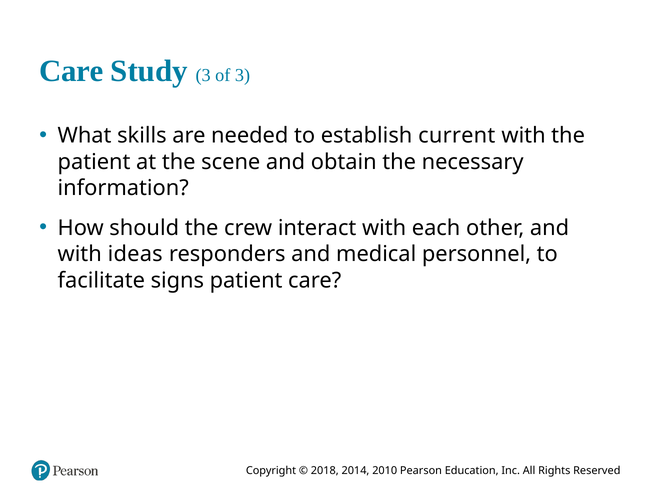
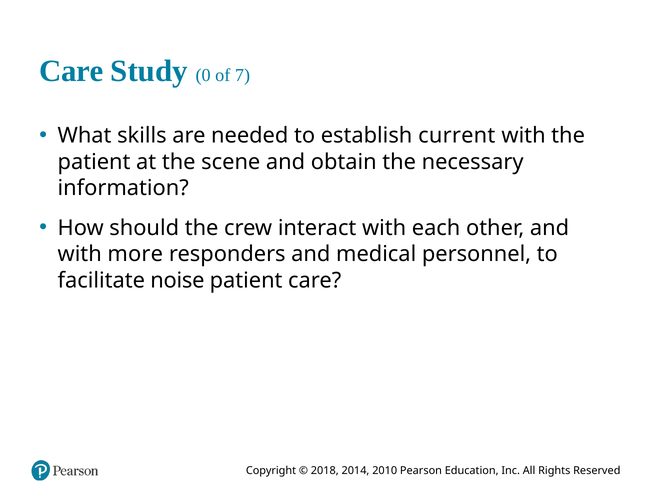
Study 3: 3 -> 0
of 3: 3 -> 7
ideas: ideas -> more
signs: signs -> noise
